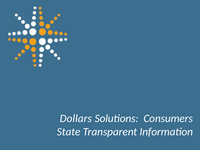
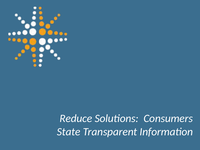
Dollars: Dollars -> Reduce
